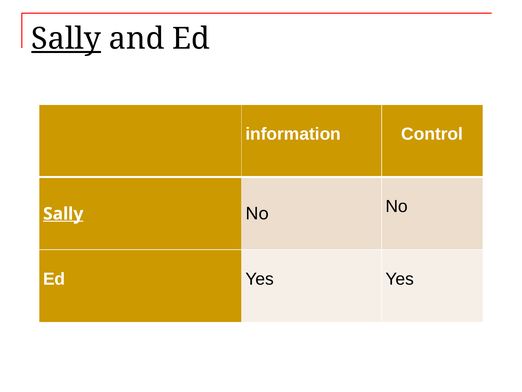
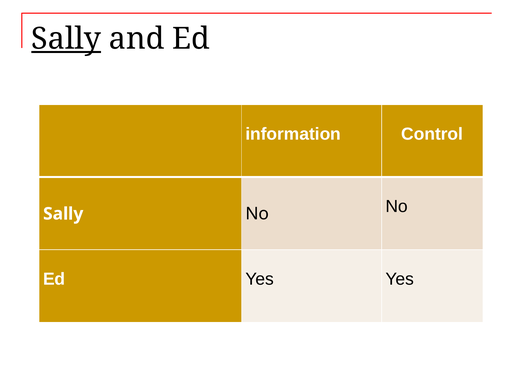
Sally at (63, 214) underline: present -> none
